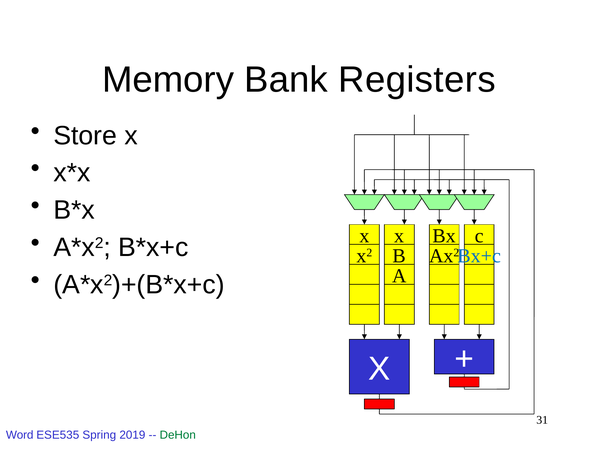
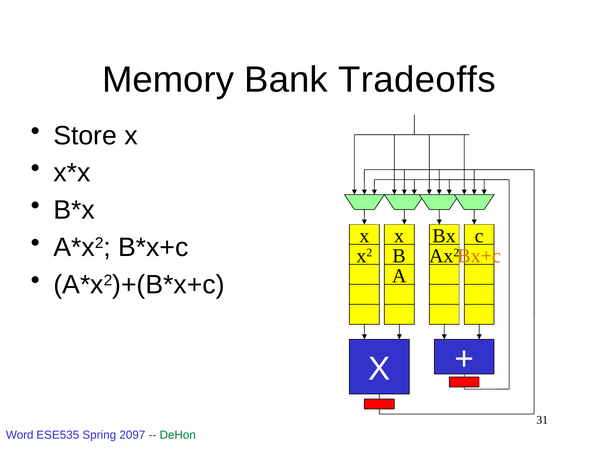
Registers: Registers -> Tradeoffs
Bx+c colour: blue -> orange
2019: 2019 -> 2097
